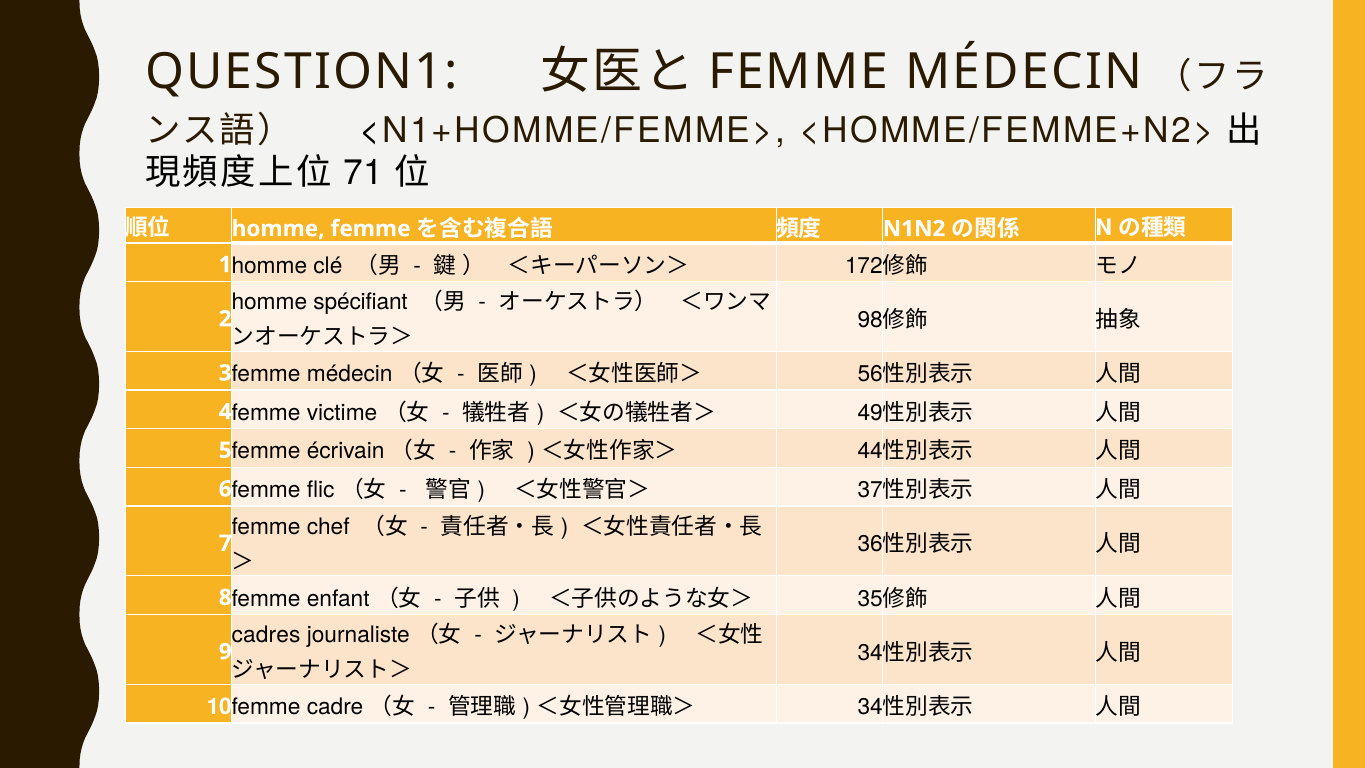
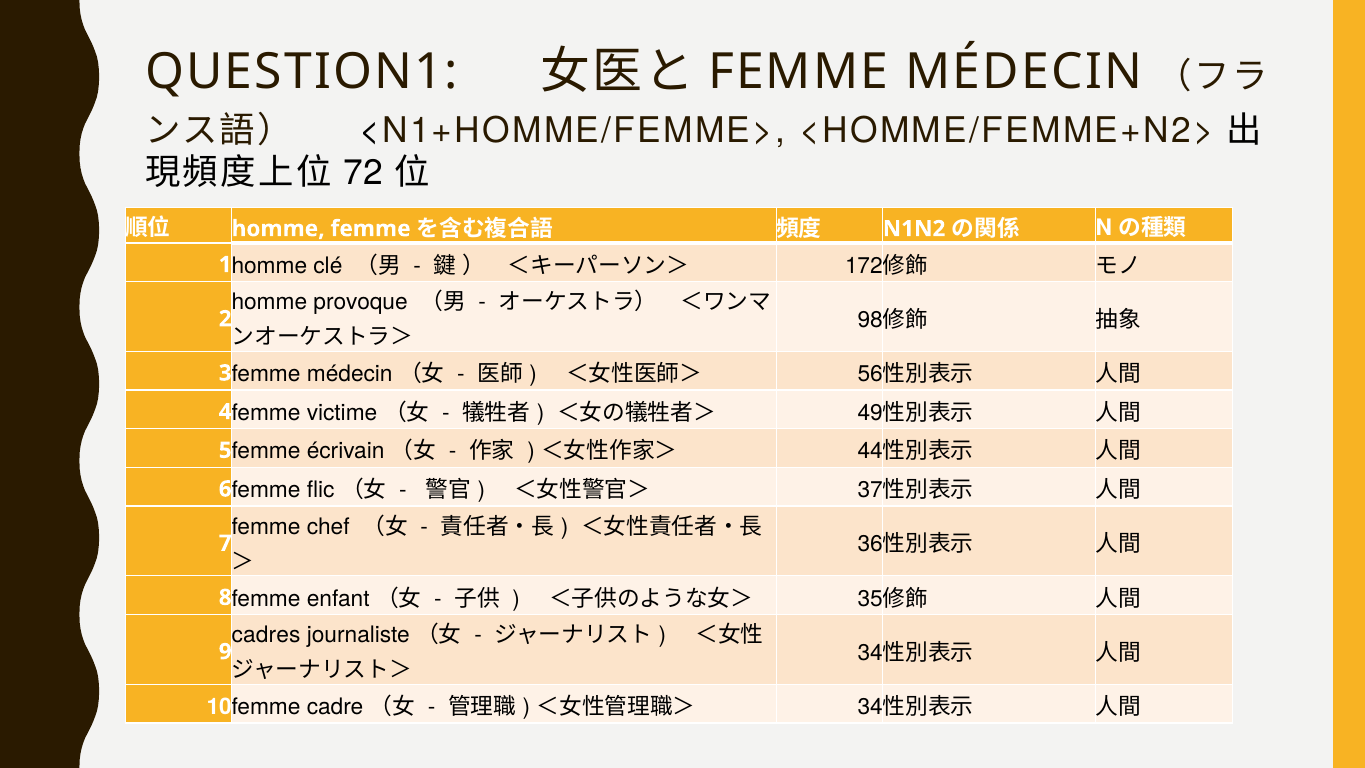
71: 71 -> 72
spécifiant: spécifiant -> provoque
